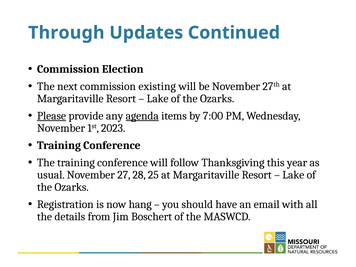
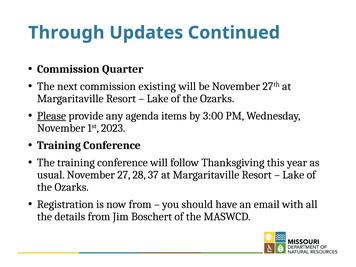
Election: Election -> Quarter
agenda underline: present -> none
7:00: 7:00 -> 3:00
25: 25 -> 37
now hang: hang -> from
